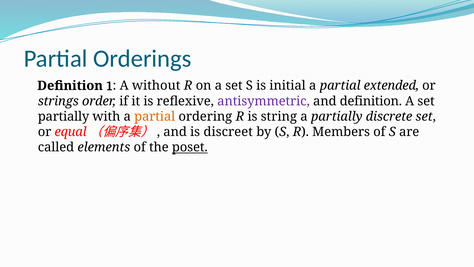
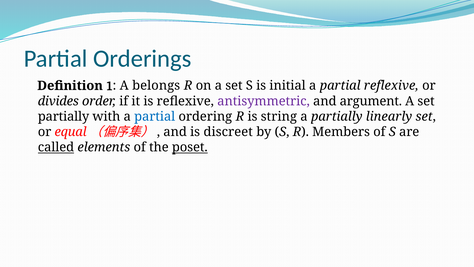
without: without -> belongs
partial extended: extended -> reflexive
strings: strings -> divides
and definition: definition -> argument
partial at (155, 116) colour: orange -> blue
discrete: discrete -> linearly
called underline: none -> present
